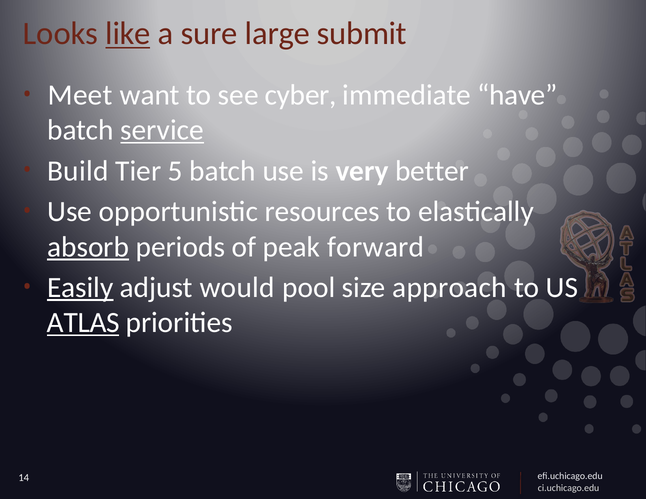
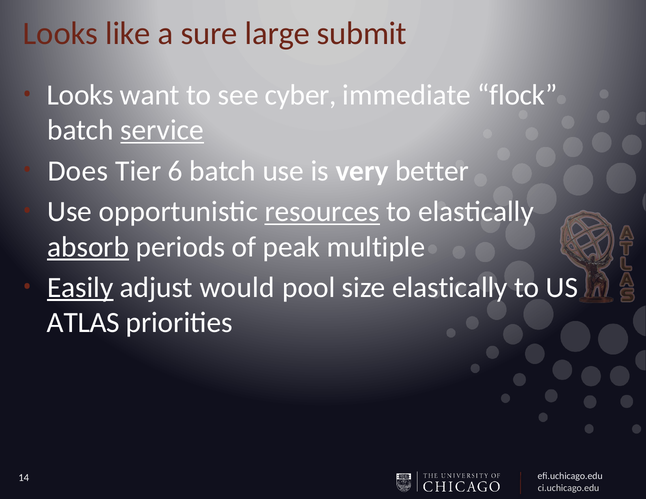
like underline: present -> none
Meet at (80, 95): Meet -> Looks
have: have -> flock
Build: Build -> Does
5: 5 -> 6
resources underline: none -> present
forward: forward -> multiple
size approach: approach -> elastically
ATLAS underline: present -> none
